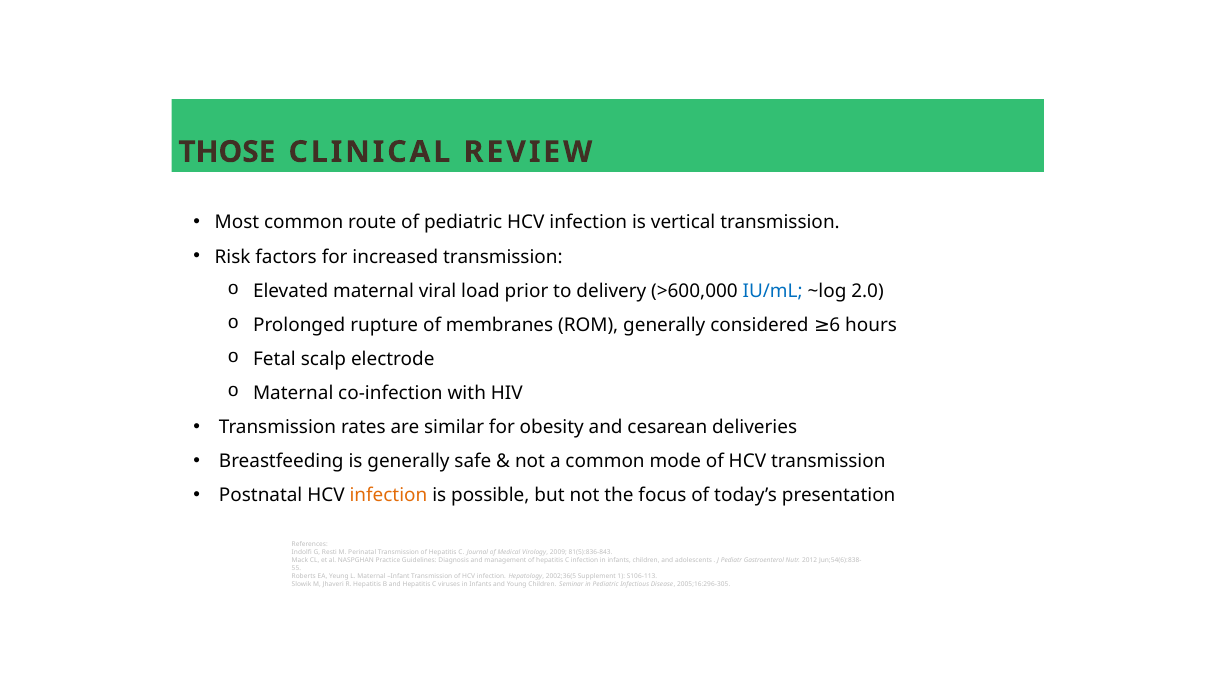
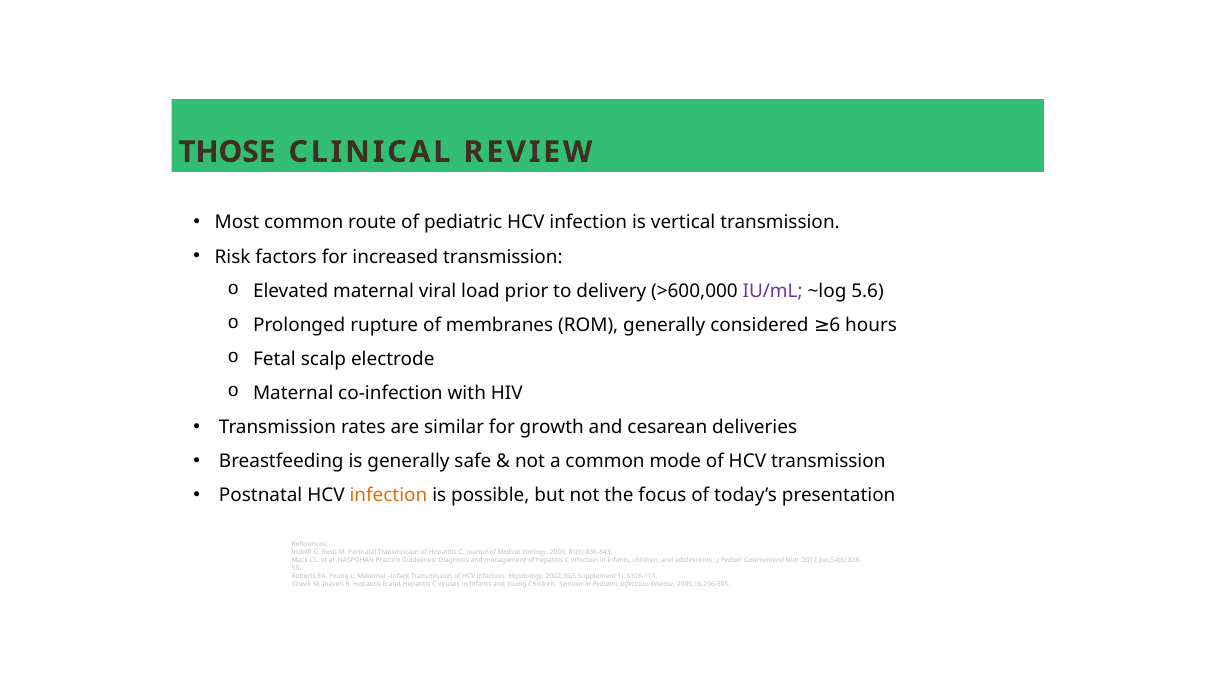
IU/mL colour: blue -> purple
2.0: 2.0 -> 5.6
obesity: obesity -> growth
